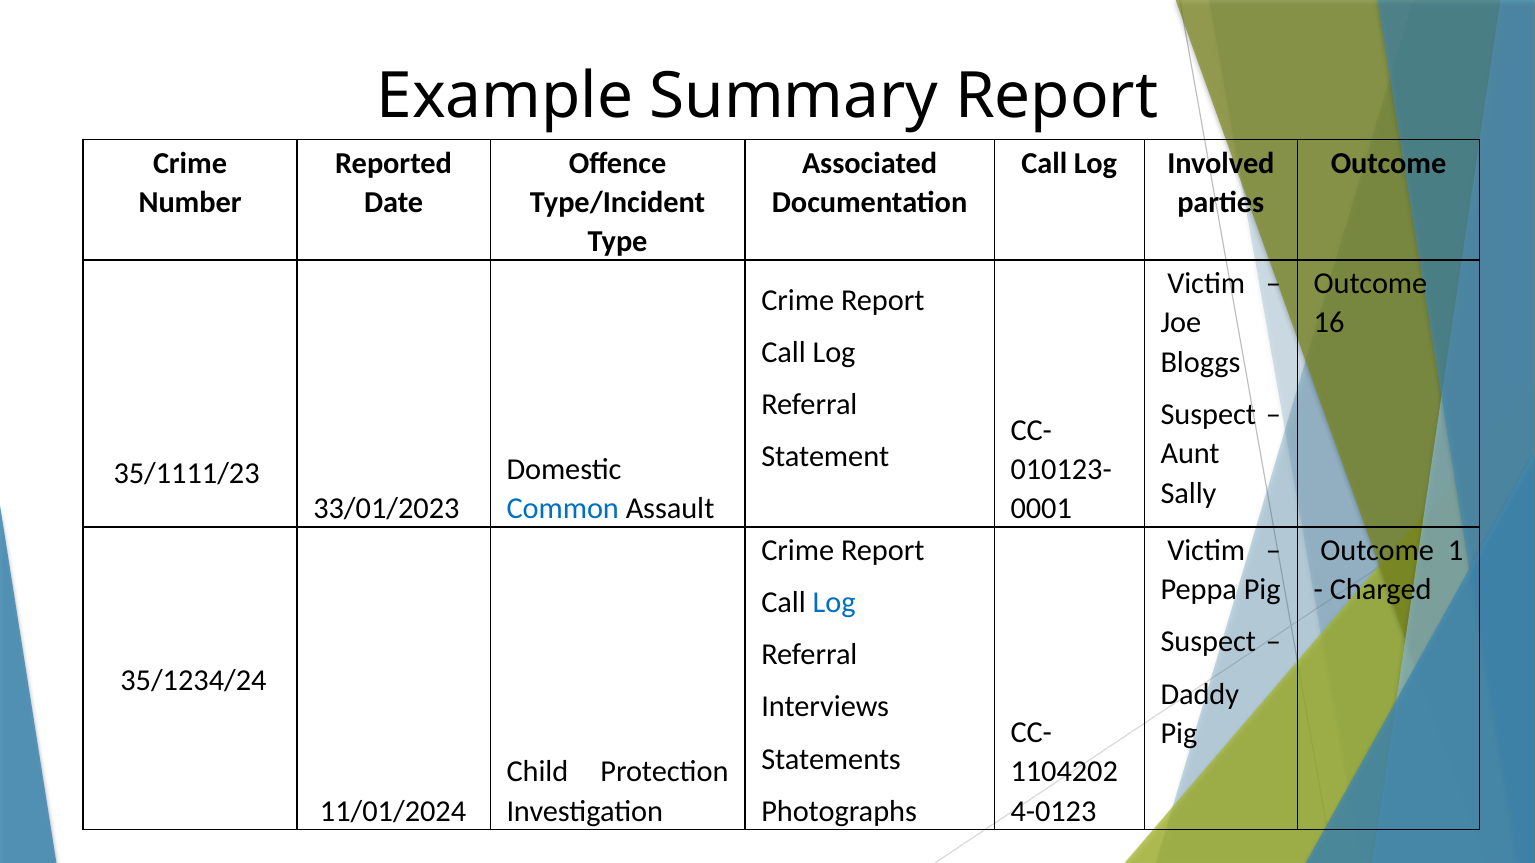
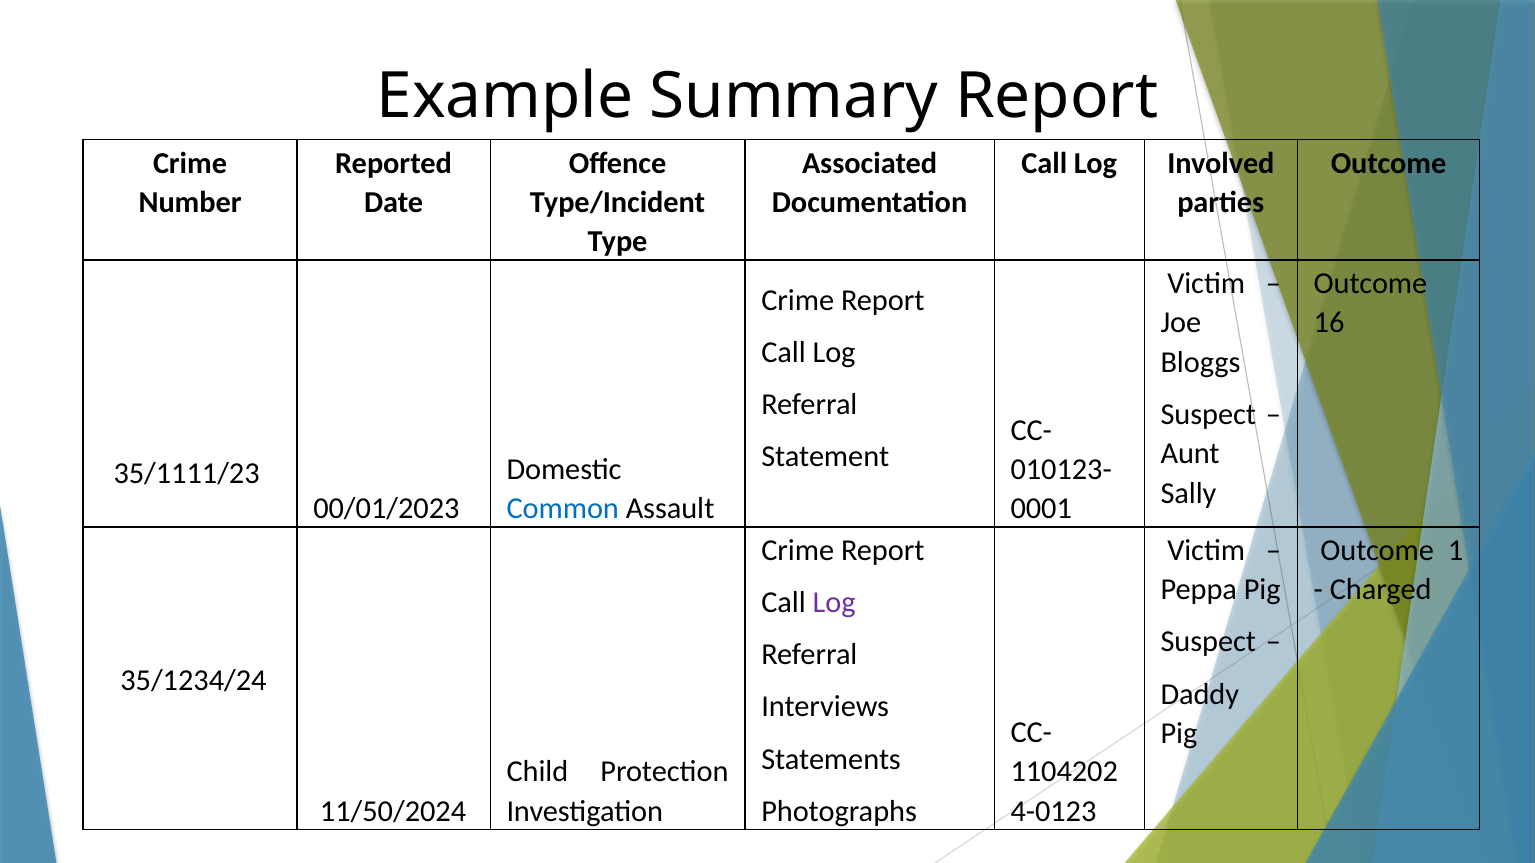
33/01/2023: 33/01/2023 -> 00/01/2023
Log at (834, 603) colour: blue -> purple
11/01/2024: 11/01/2024 -> 11/50/2024
